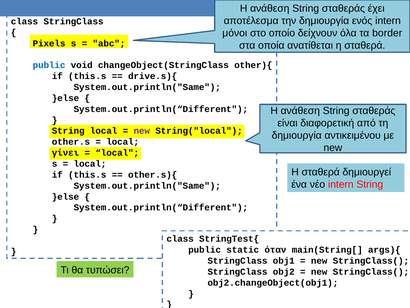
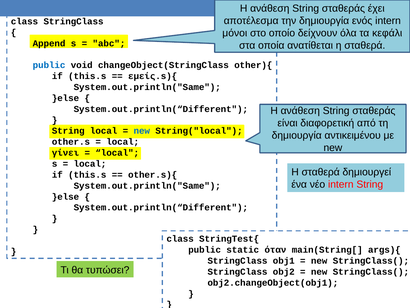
border: border -> κεφάλι
Pixels: Pixels -> Append
drive.s){: drive.s){ -> εμείς.s){
new at (142, 131) colour: purple -> blue
